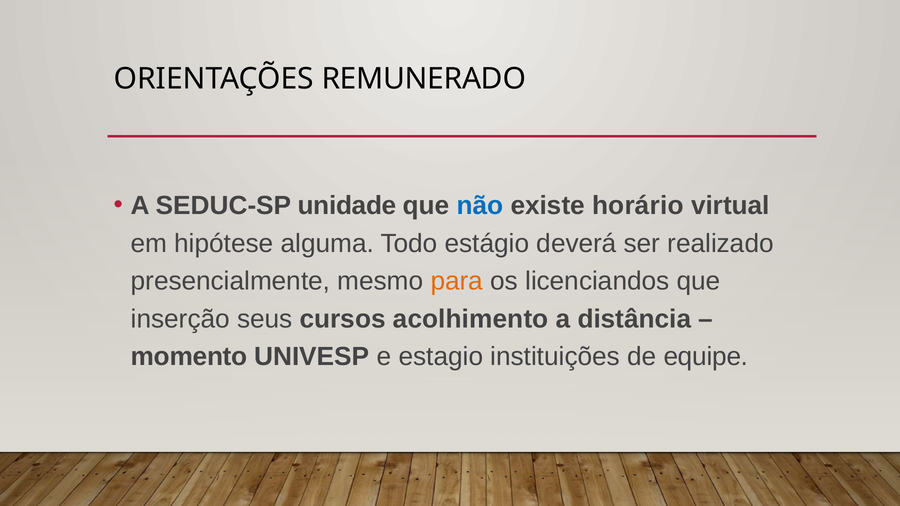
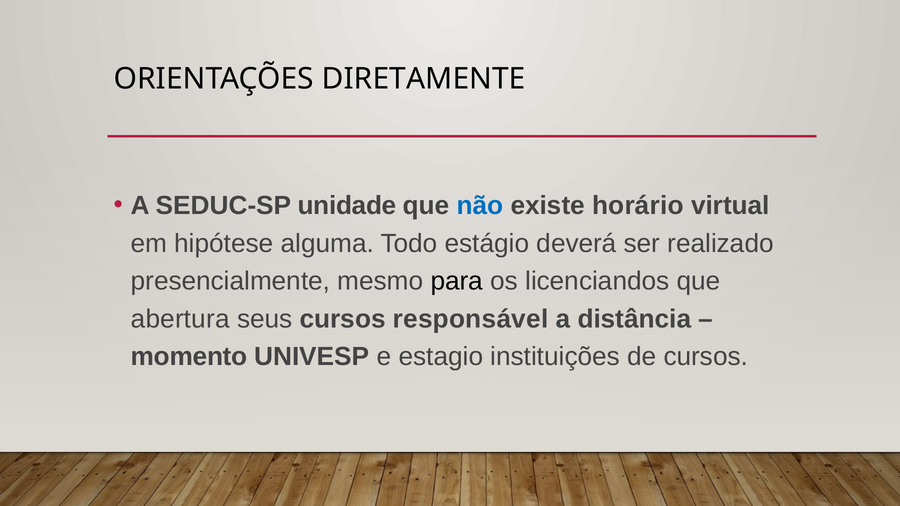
REMUNERADO: REMUNERADO -> DIRETAMENTE
para colour: orange -> black
inserção: inserção -> abertura
acolhimento: acolhimento -> responsável
de equipe: equipe -> cursos
